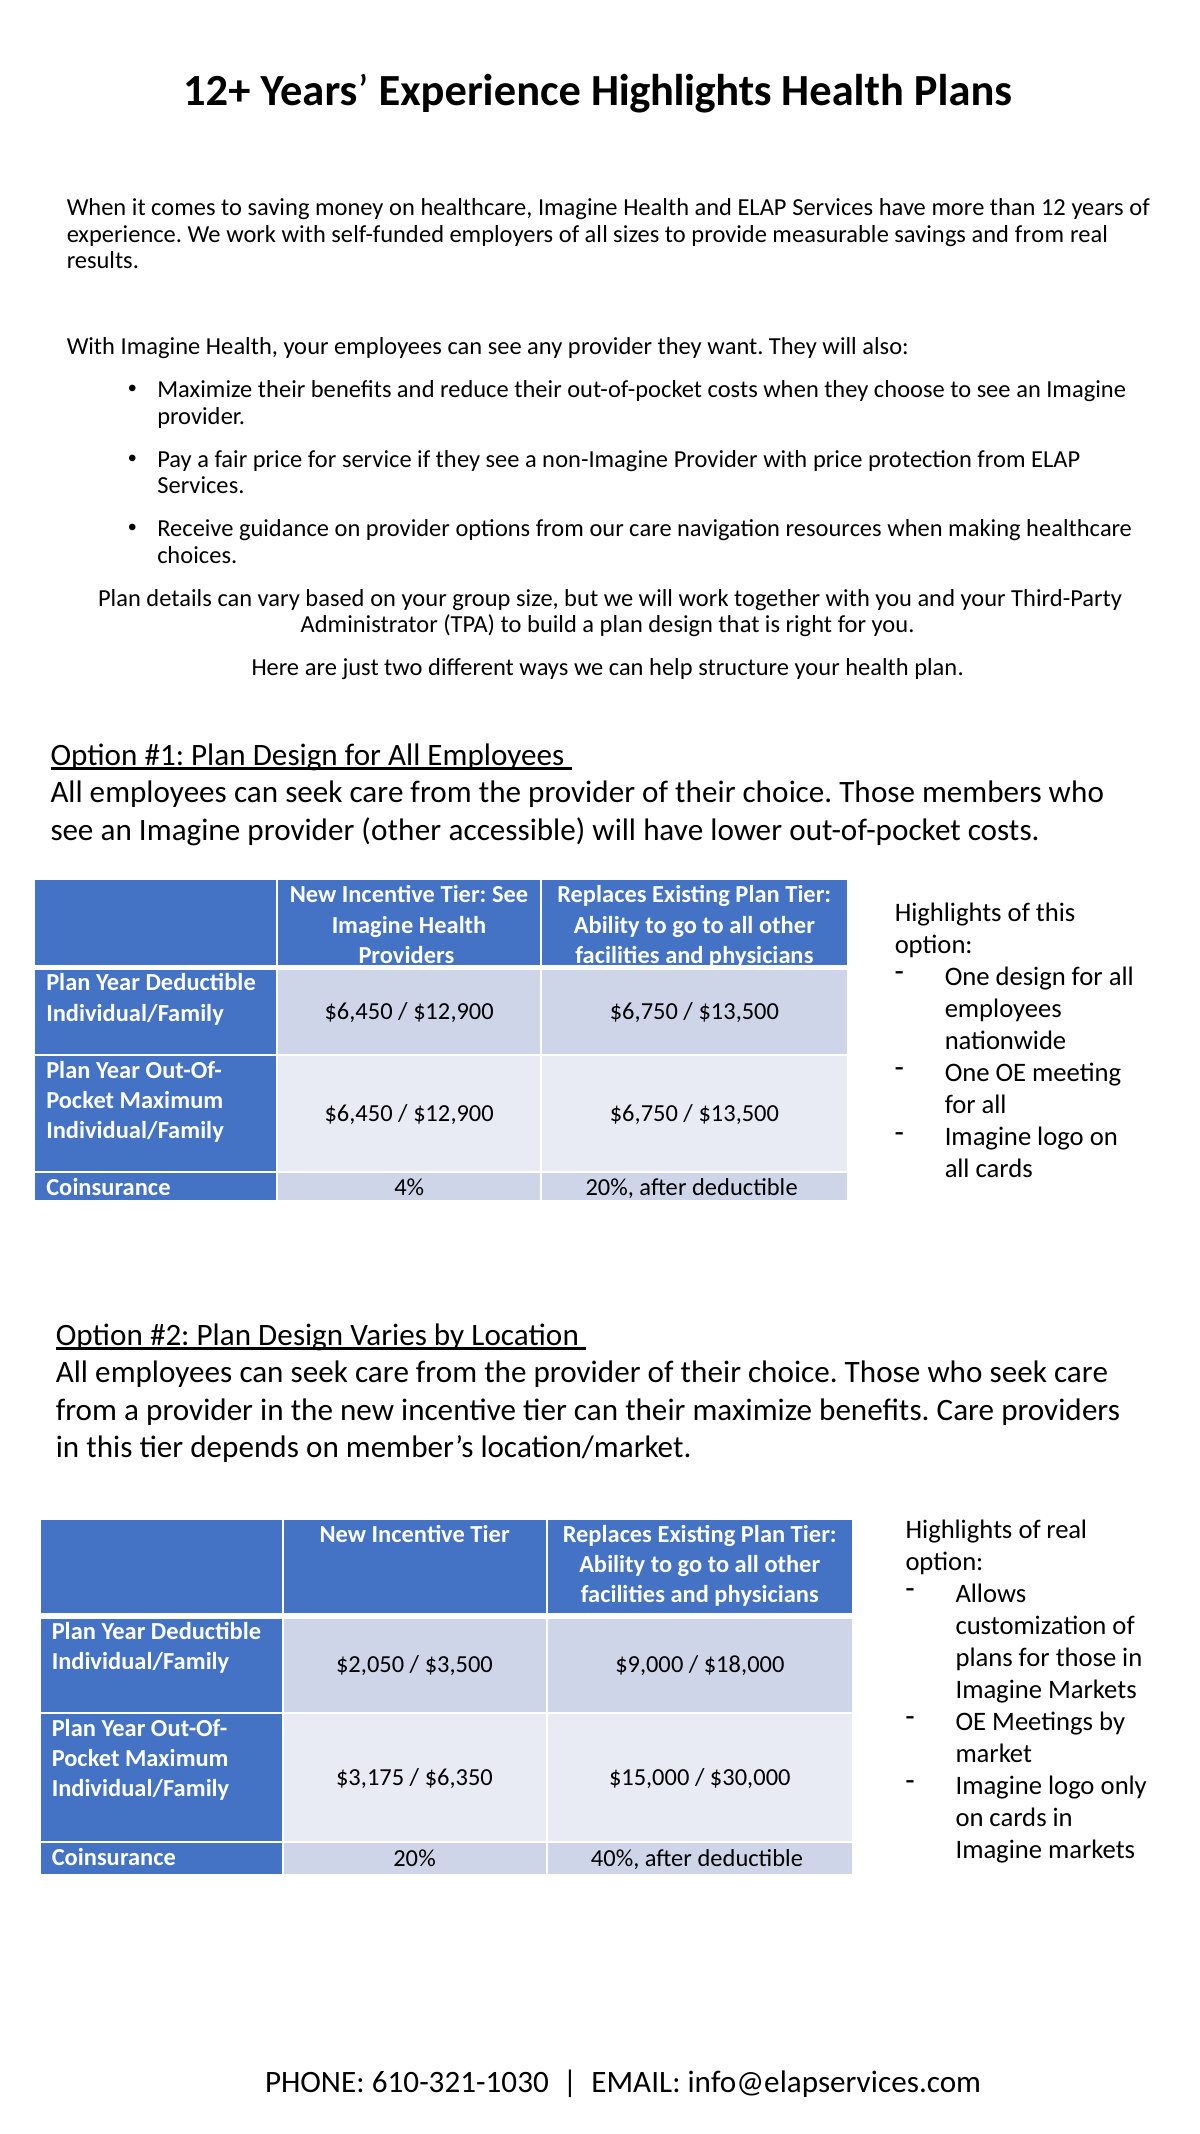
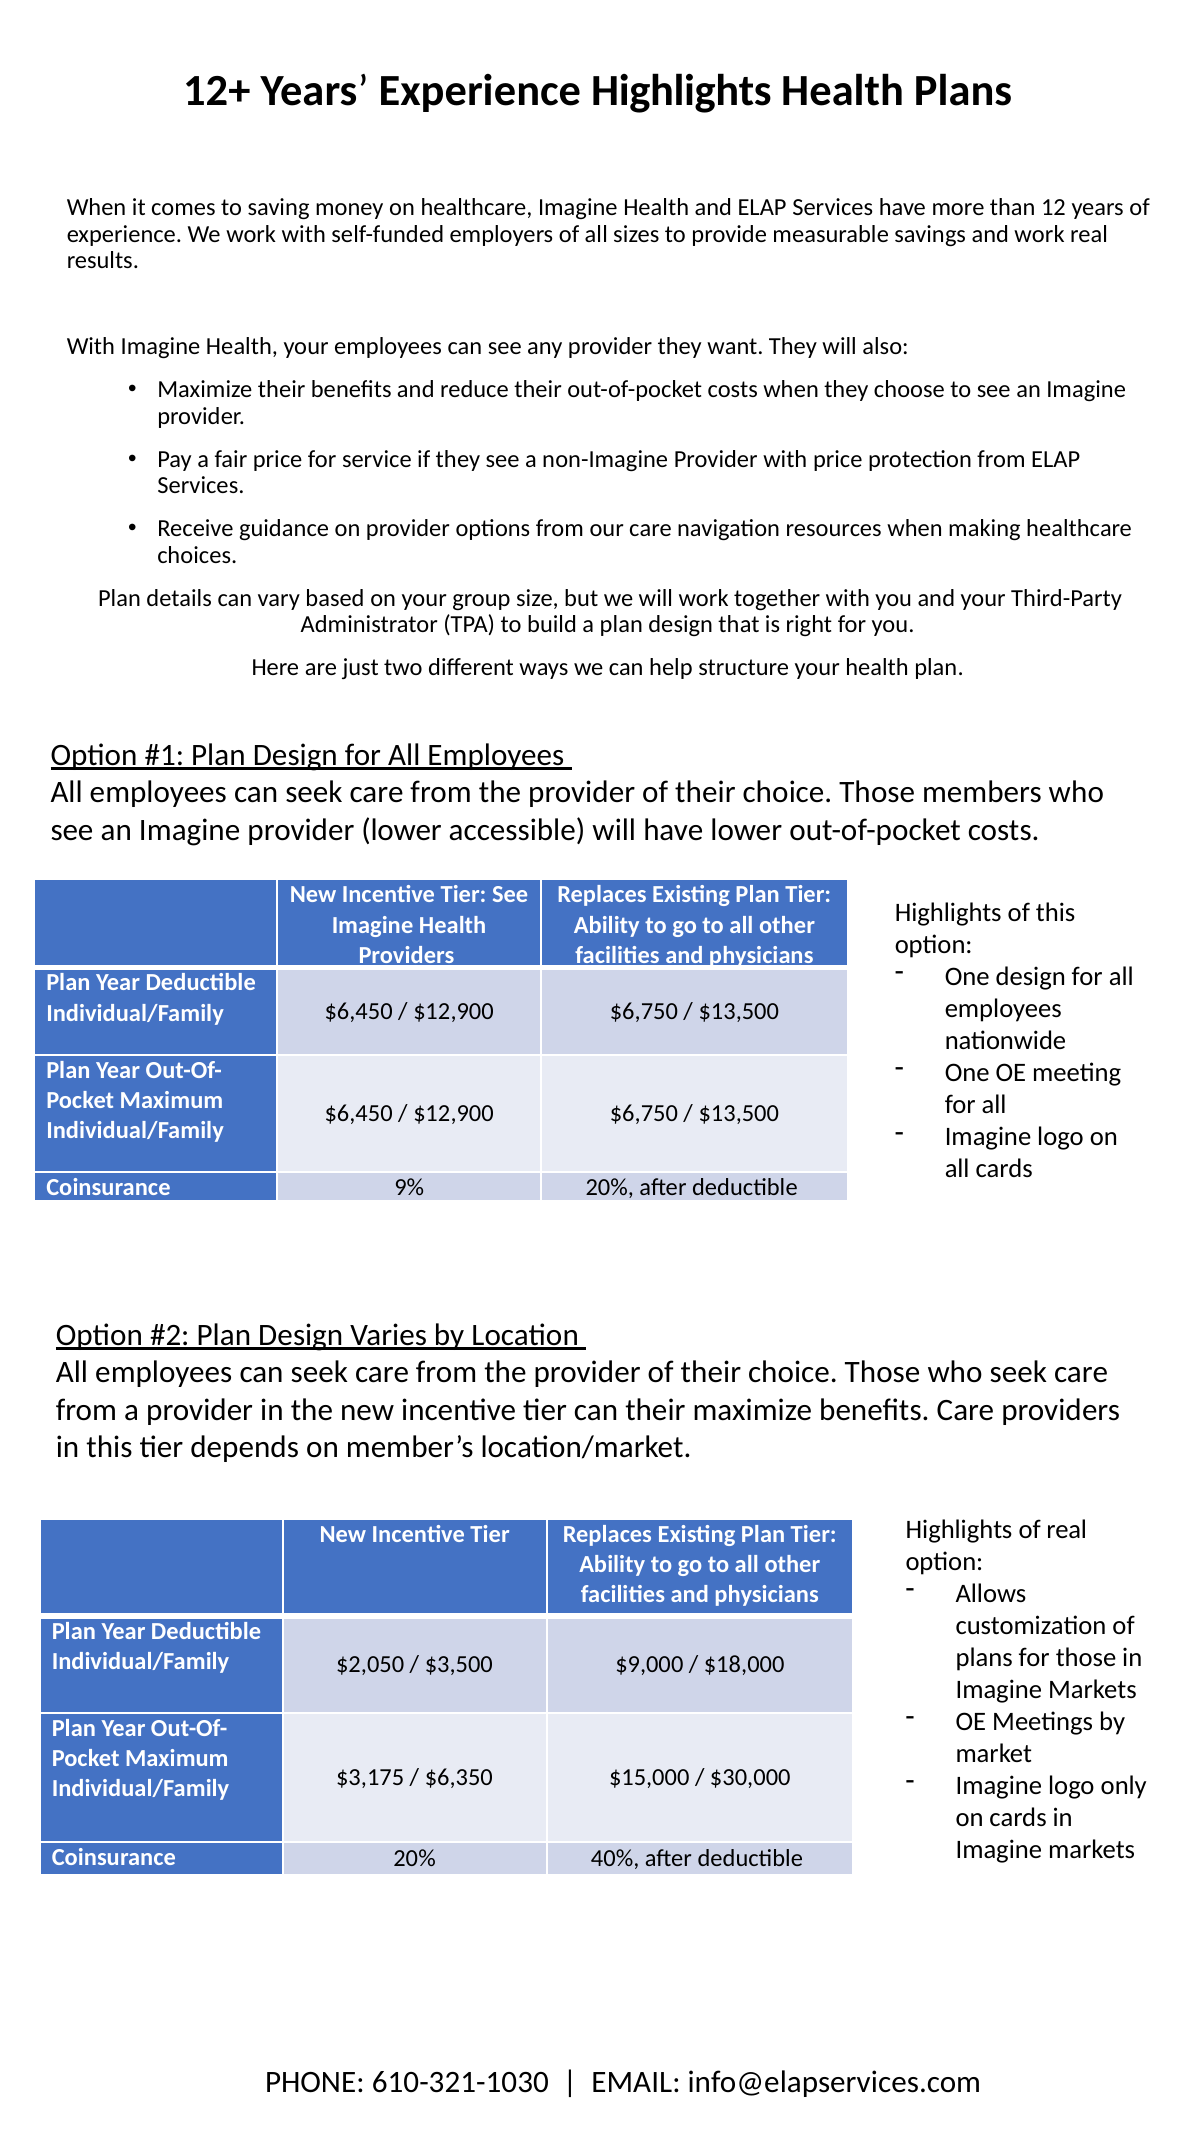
and from: from -> work
provider other: other -> lower
4%: 4% -> 9%
